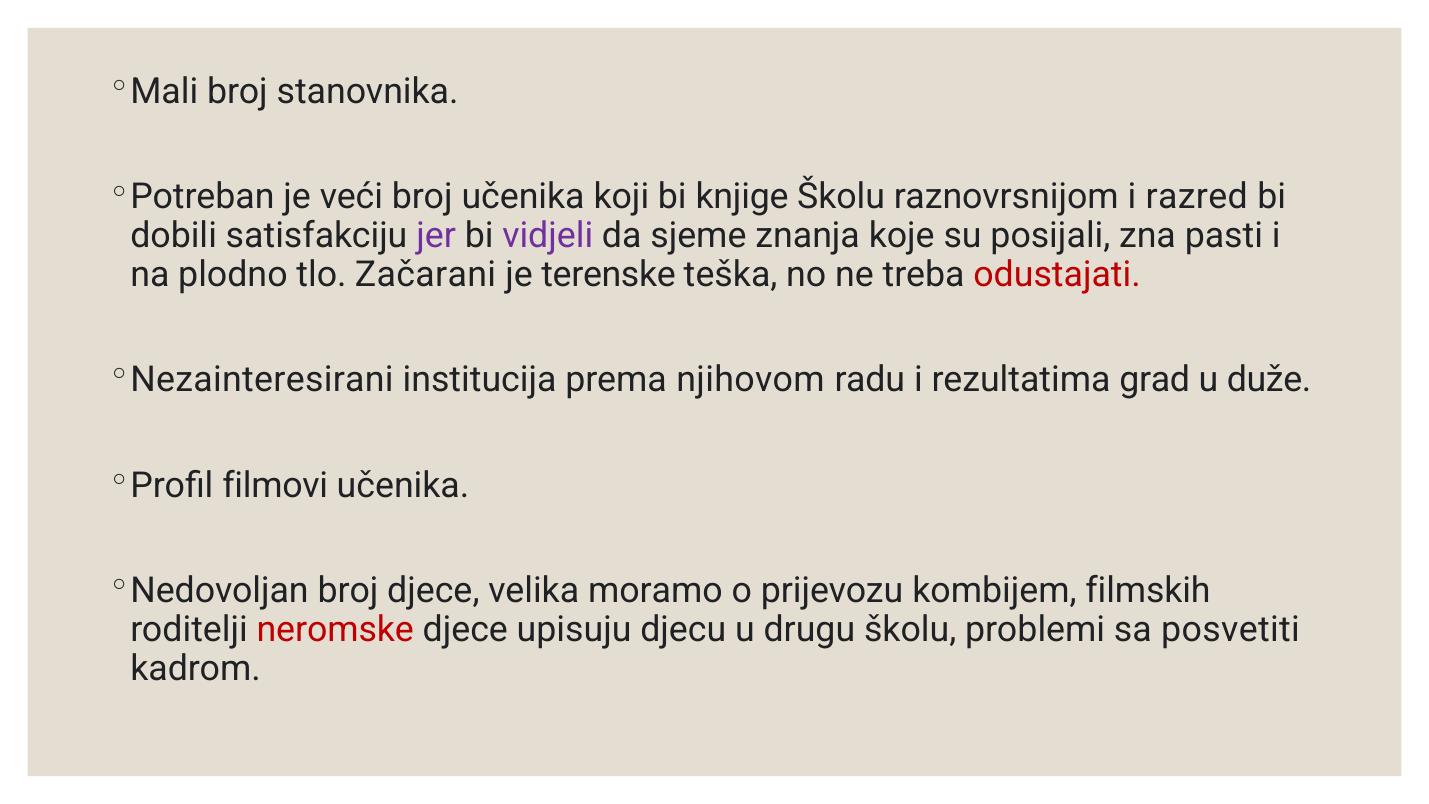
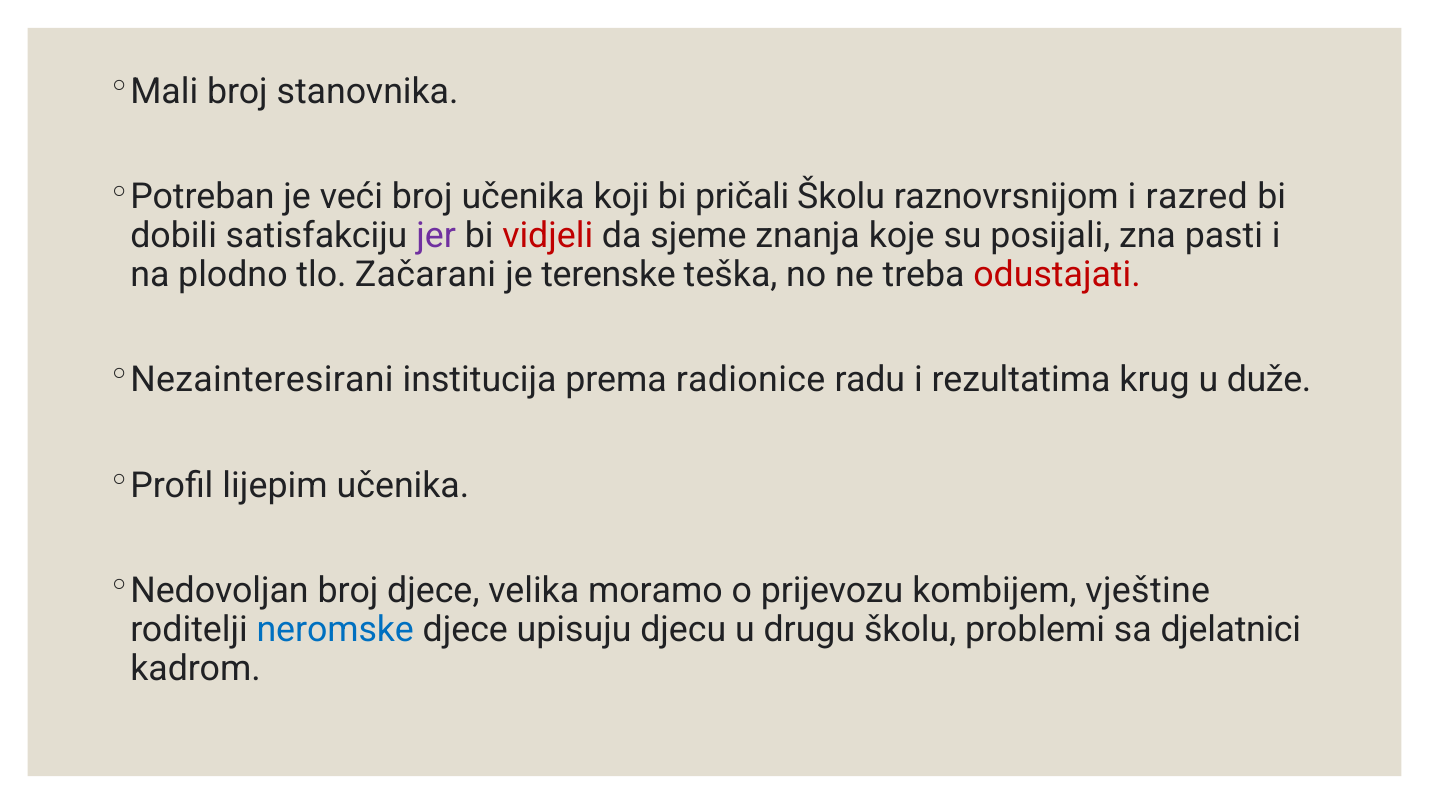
knjige: knjige -> pričali
vidjeli colour: purple -> red
njihovom: njihovom -> radionice
grad: grad -> krug
filmovi: filmovi -> lijepim
filmskih: filmskih -> vještine
neromske colour: red -> blue
posvetiti: posvetiti -> djelatnici
